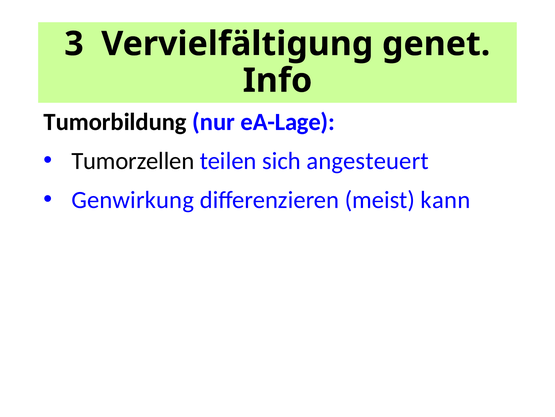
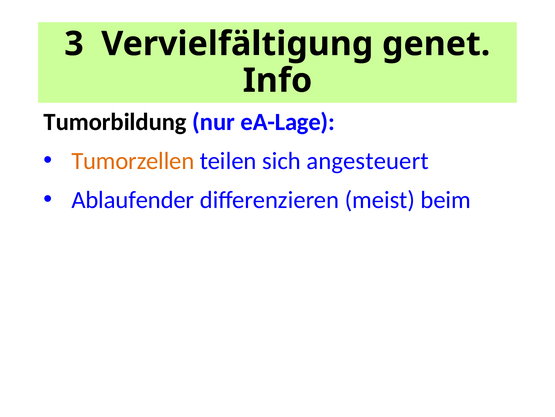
Tumorzellen colour: black -> orange
Genwirkung: Genwirkung -> Ablaufender
kann: kann -> beim
